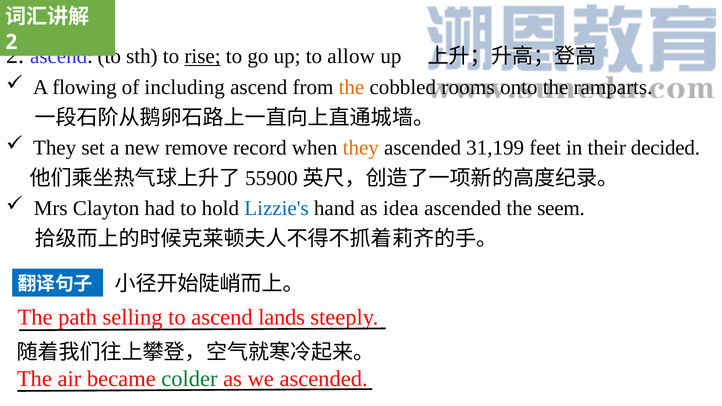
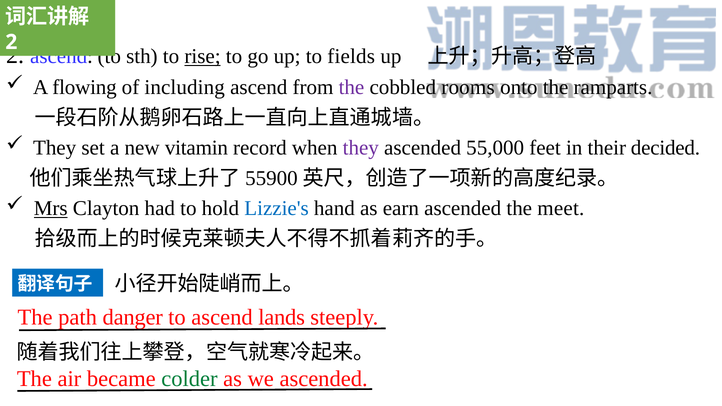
allow: allow -> fields
the at (351, 87) colour: orange -> purple
remove: remove -> vitamin
they at (361, 148) colour: orange -> purple
31,199: 31,199 -> 55,000
Mrs underline: none -> present
idea: idea -> earn
seem: seem -> meet
selling: selling -> danger
